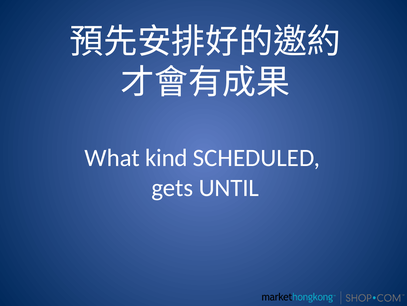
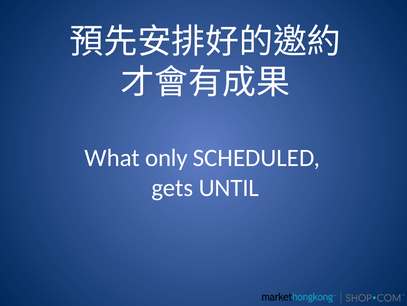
kind: kind -> only
